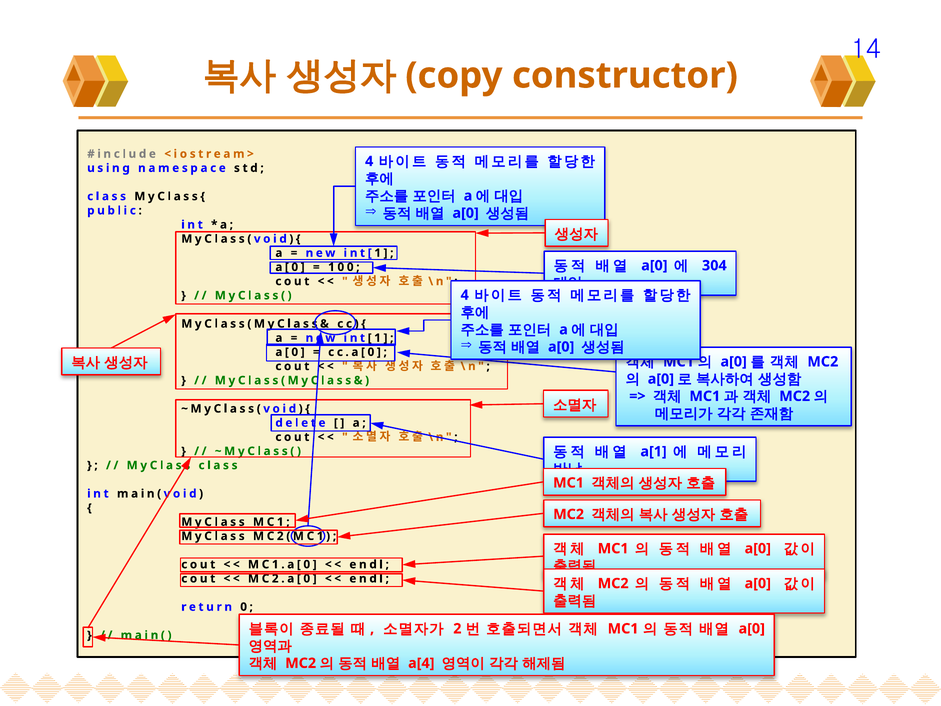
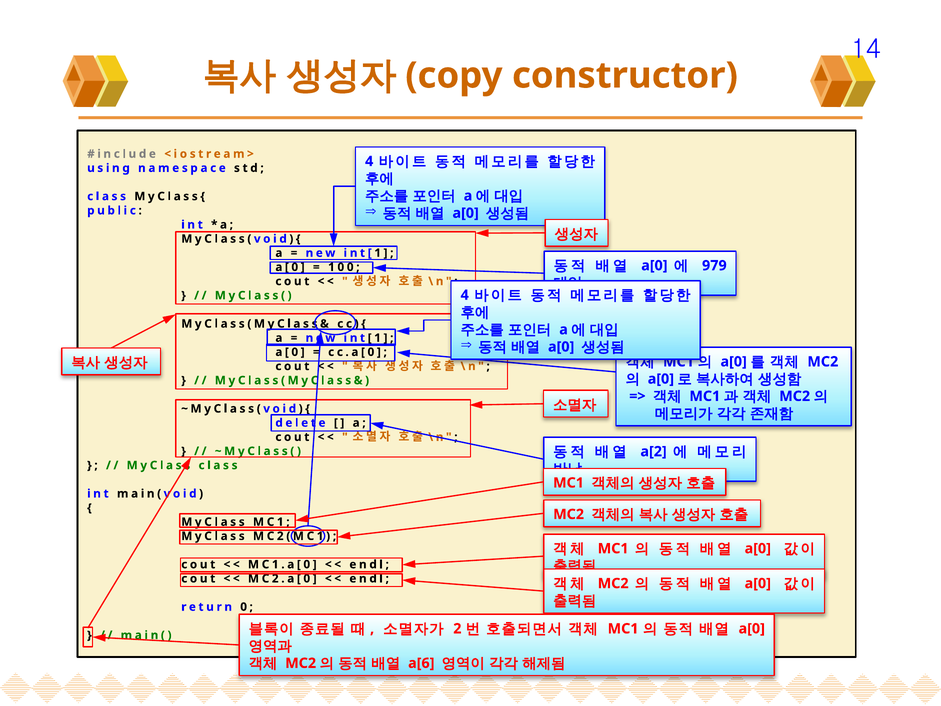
304: 304 -> 979
a[1: a[1 -> a[2
a[4: a[4 -> a[6
